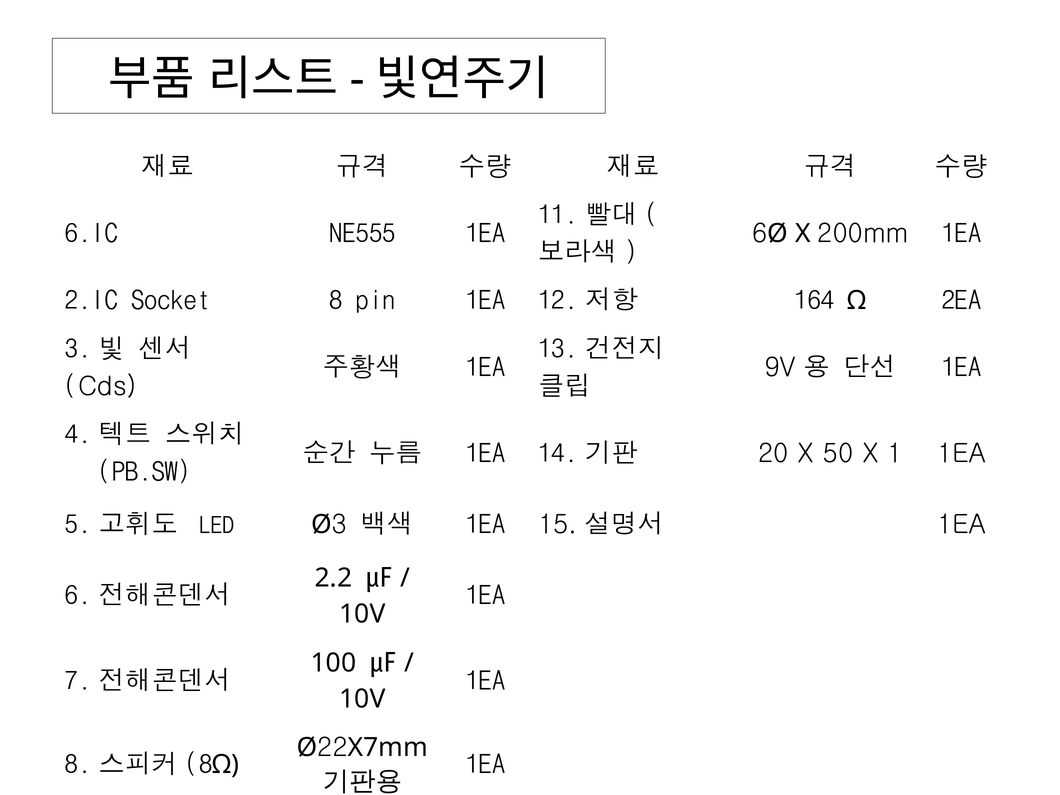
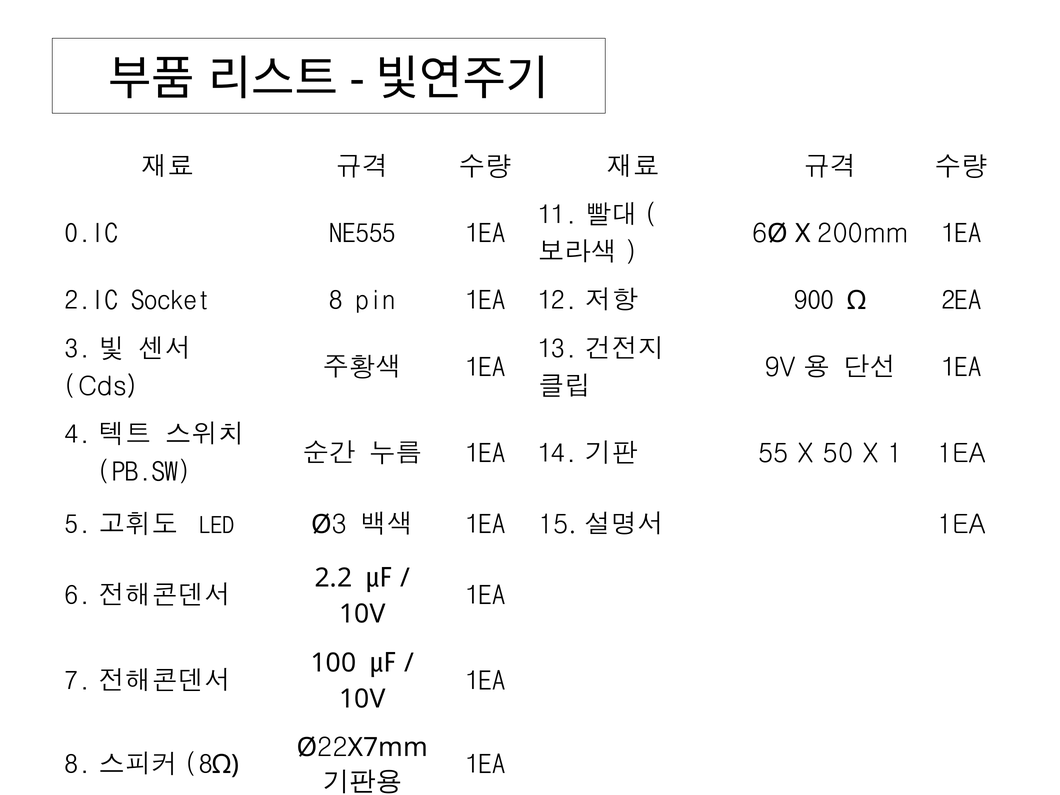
6.IC: 6.IC -> 0.IC
164: 164 -> 900
20: 20 -> 55
